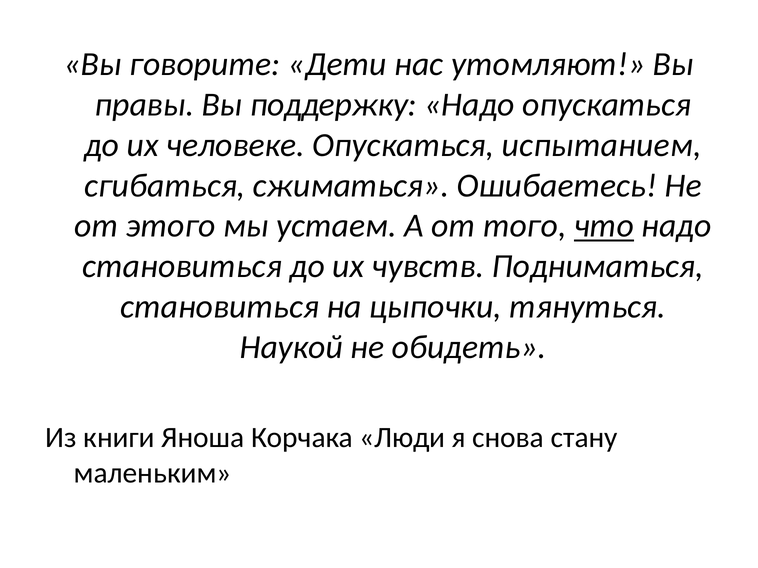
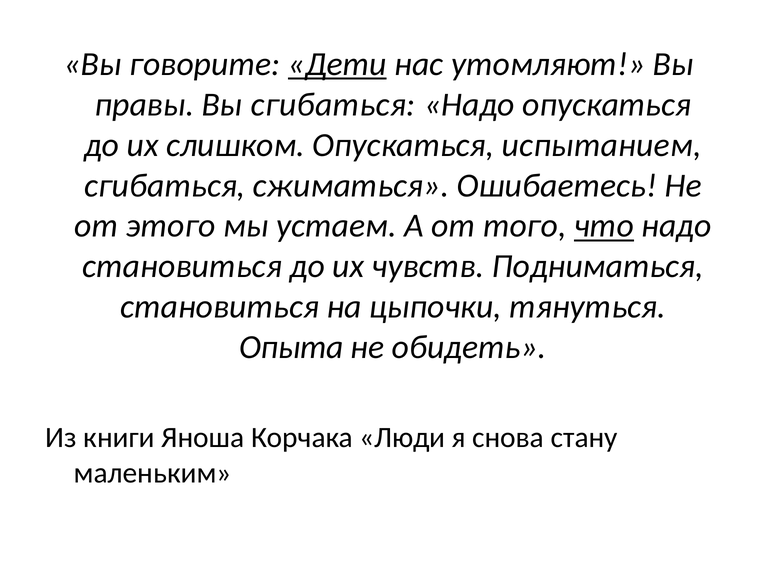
Дети underline: none -> present
Вы поддержку: поддержку -> сгибаться
человеке: человеке -> слишком
Наукой: Наукой -> Опыта
